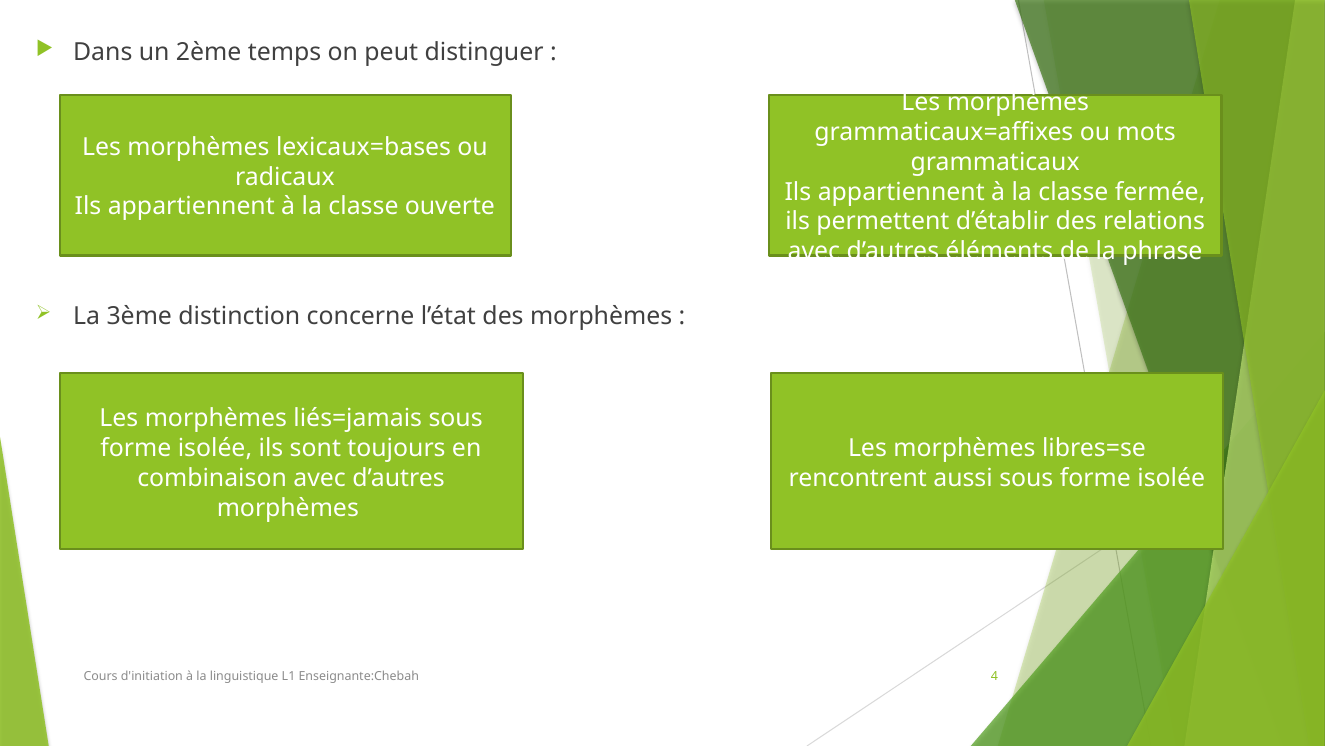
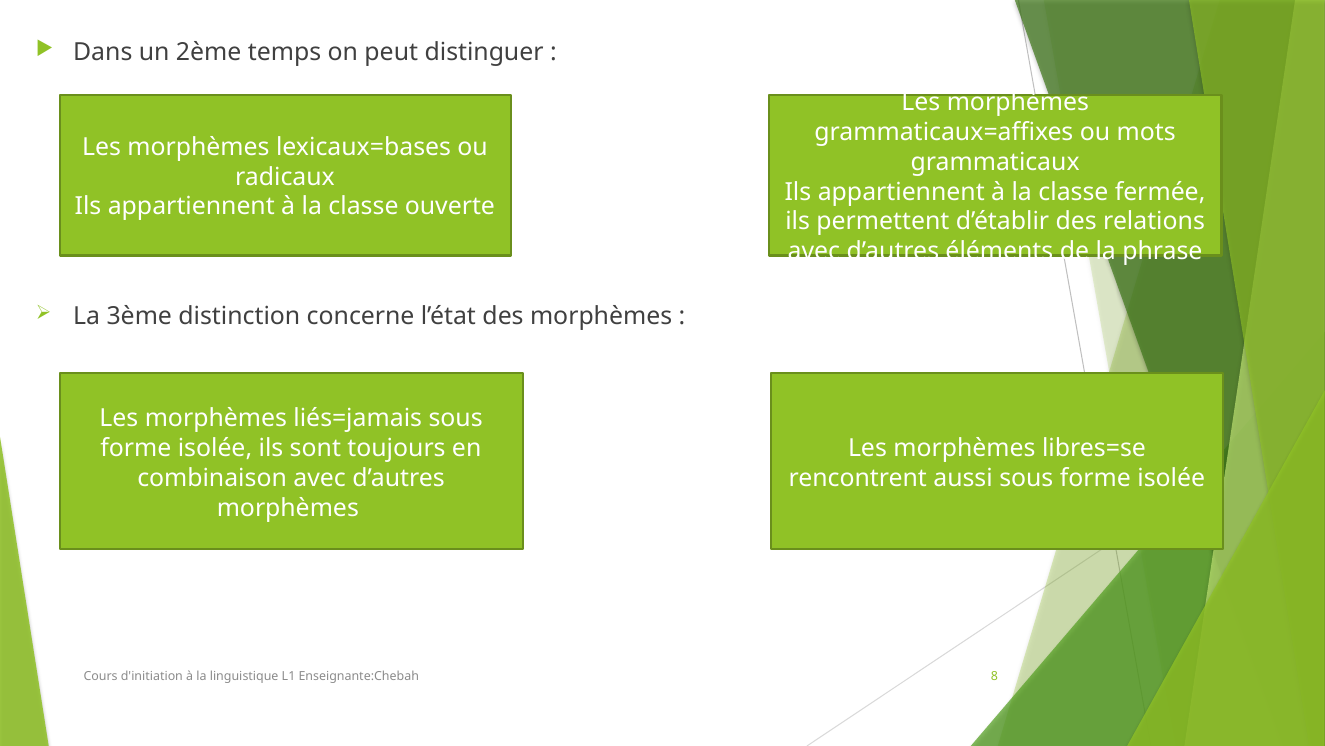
4: 4 -> 8
